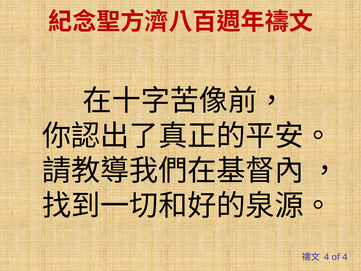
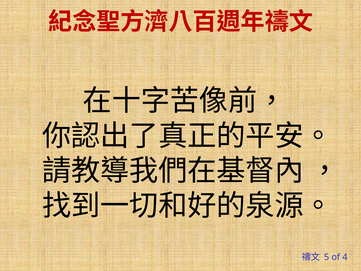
4 at (327, 257): 4 -> 5
